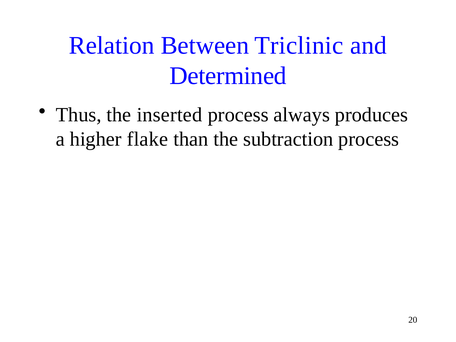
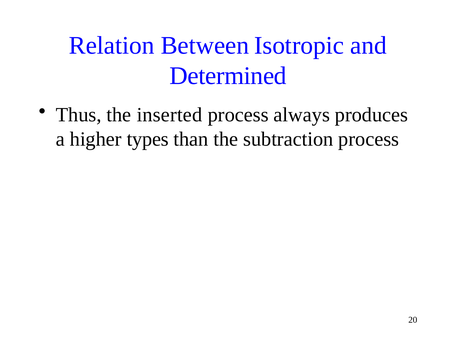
Triclinic: Triclinic -> Isotropic
flake: flake -> types
